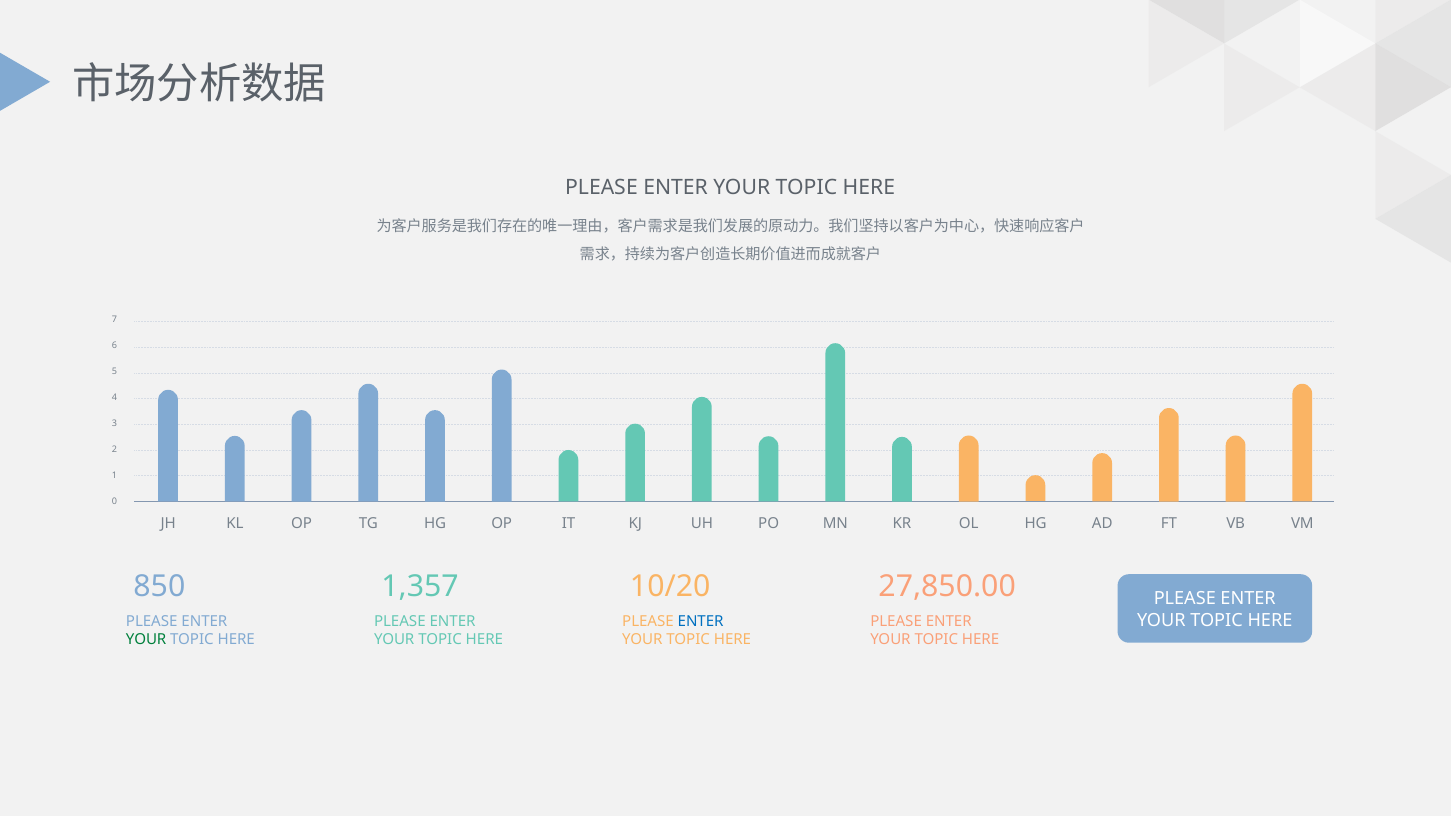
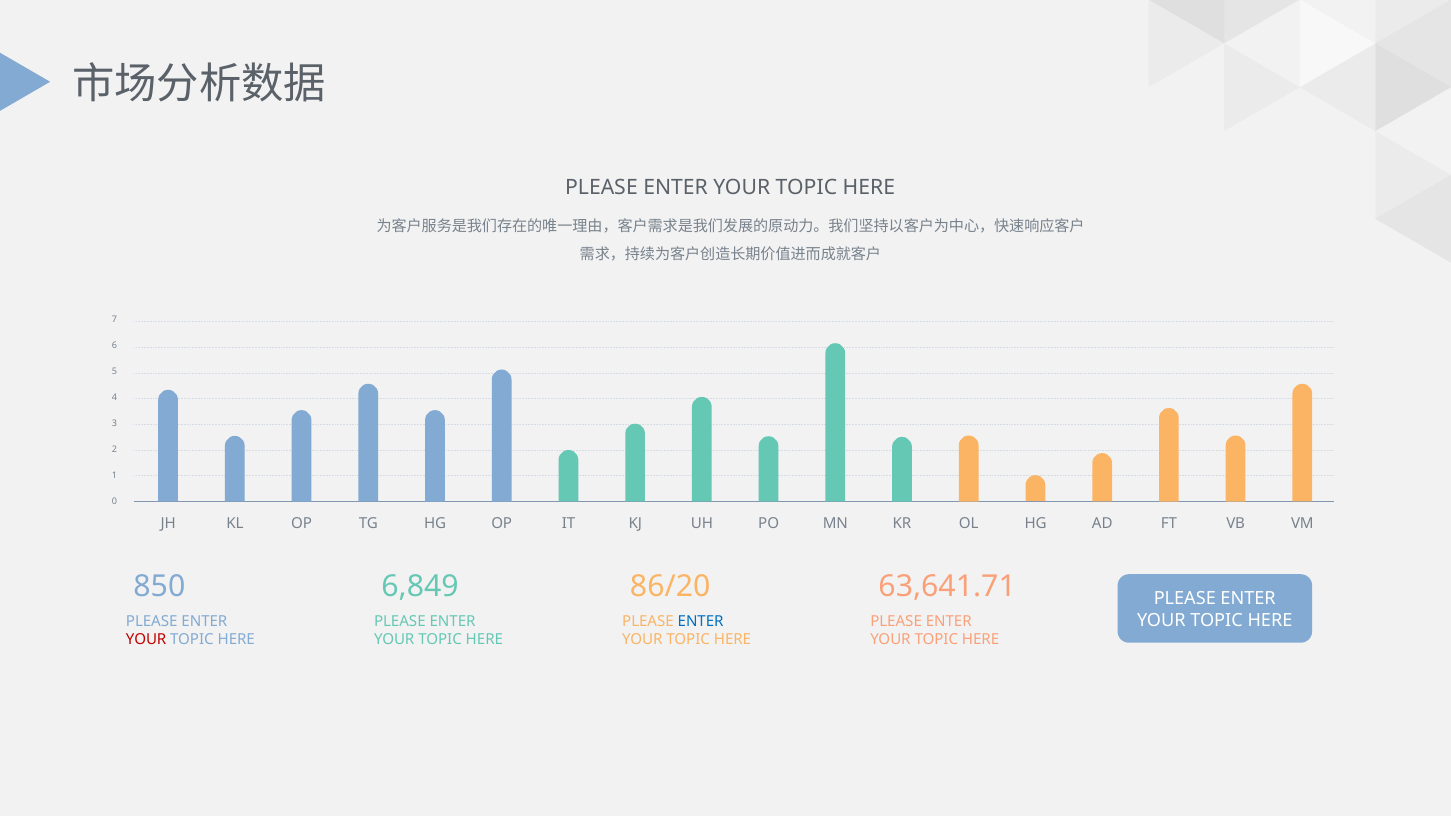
1,357: 1,357 -> 6,849
10/20: 10/20 -> 86/20
27,850.00: 27,850.00 -> 63,641.71
YOUR at (146, 640) colour: green -> red
